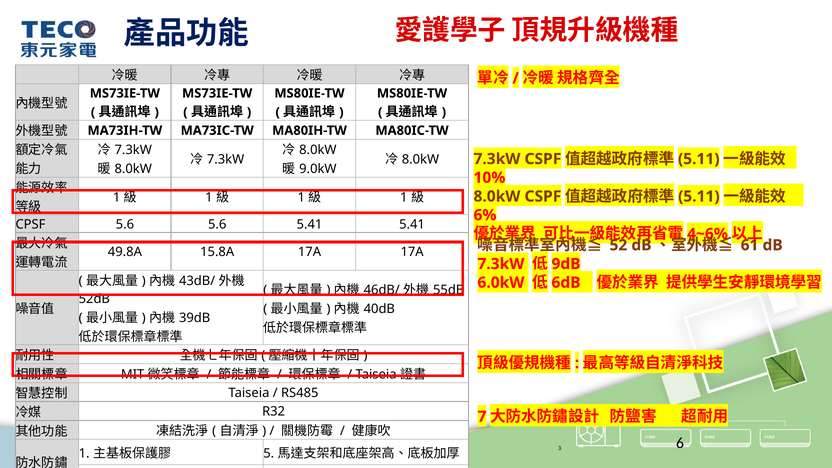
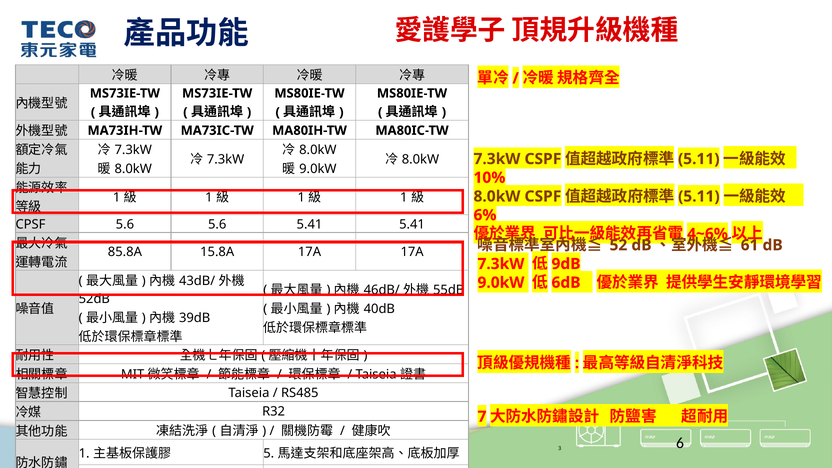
49.8A: 49.8A -> 85.8A
6.0kW at (501, 283): 6.0kW -> 9.0kW
